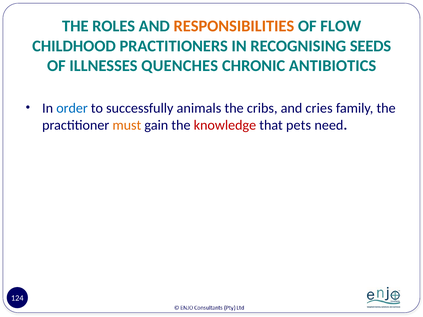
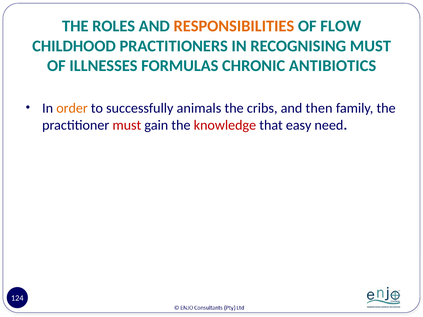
RECOGNISING SEEDS: SEEDS -> MUST
QUENCHES: QUENCHES -> FORMULAS
order colour: blue -> orange
cries: cries -> then
must at (127, 125) colour: orange -> red
pets: pets -> easy
